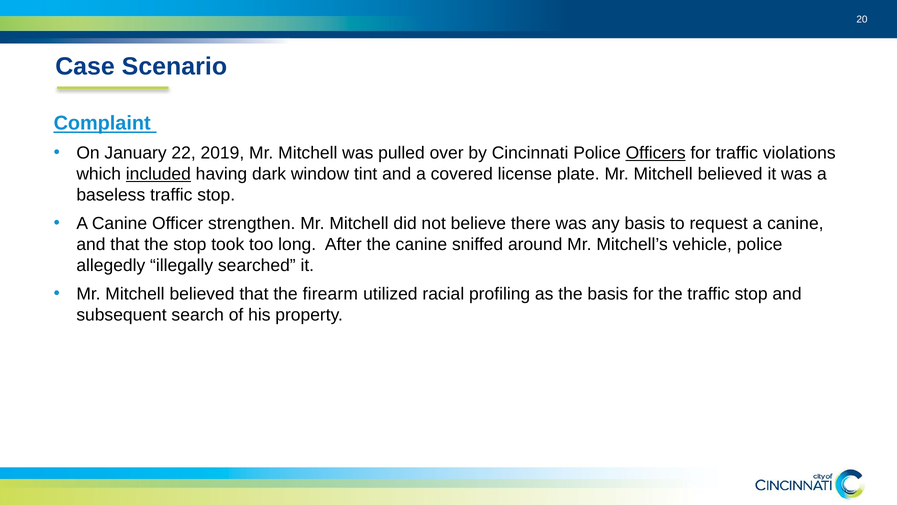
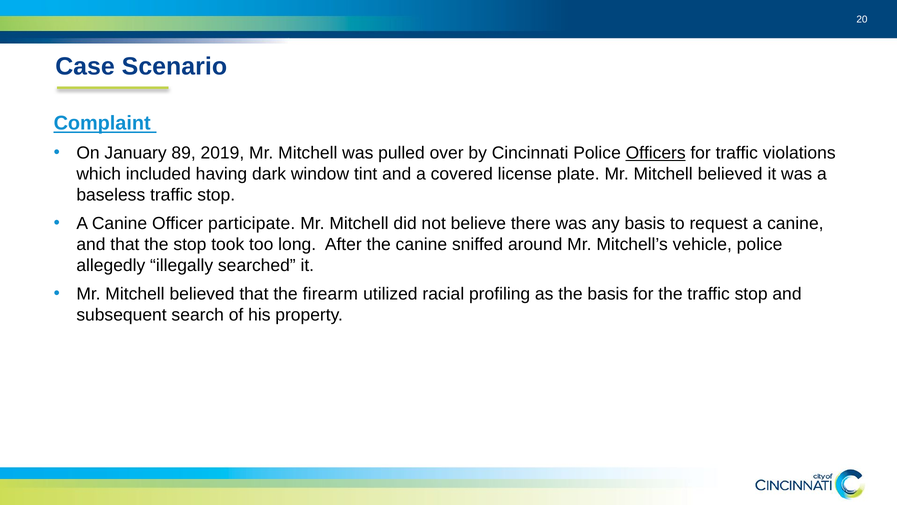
22: 22 -> 89
included underline: present -> none
strengthen: strengthen -> participate
